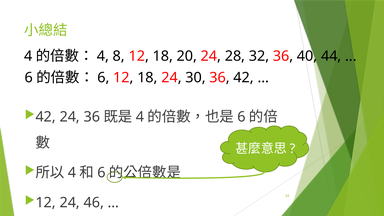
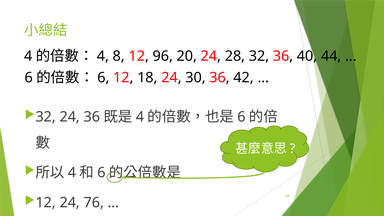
8 12 18: 18 -> 96
42 at (46, 117): 42 -> 32
46: 46 -> 76
